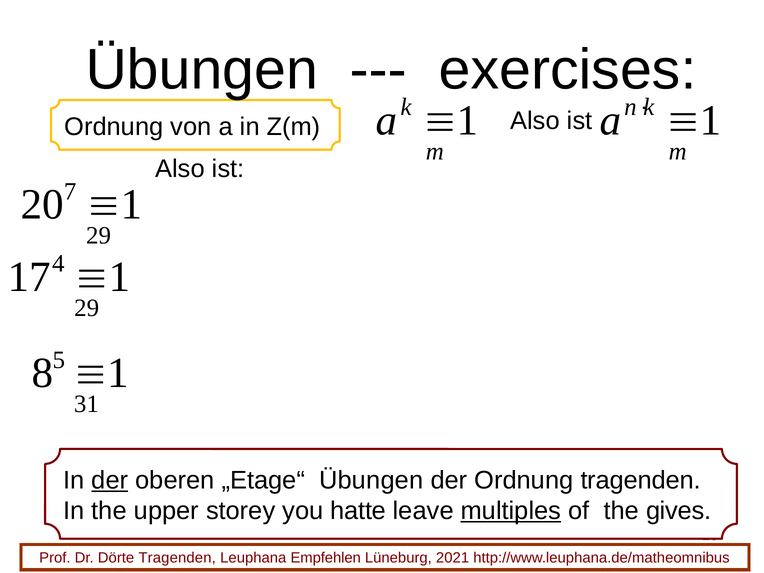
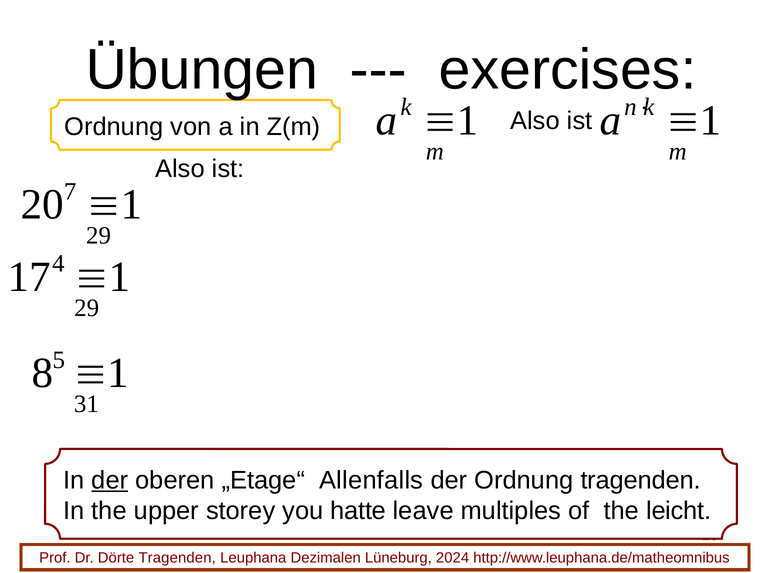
„Etage“ Übungen: Übungen -> Allenfalls
multiples underline: present -> none
gives: gives -> leicht
Empfehlen: Empfehlen -> Dezimalen
2021: 2021 -> 2024
